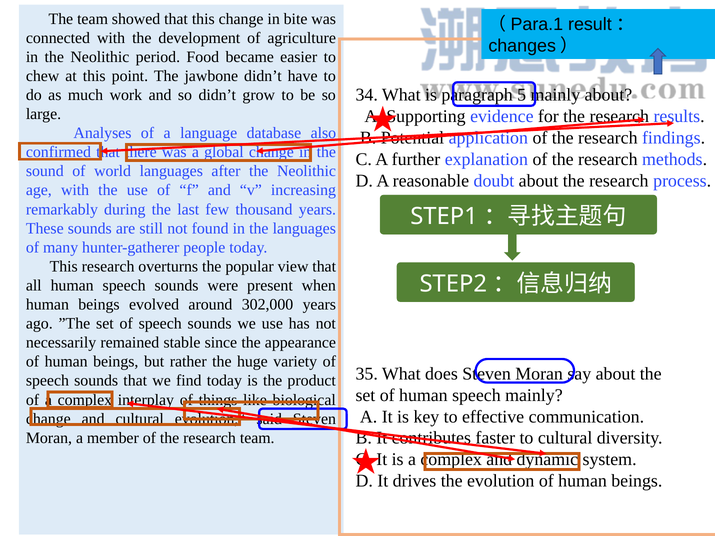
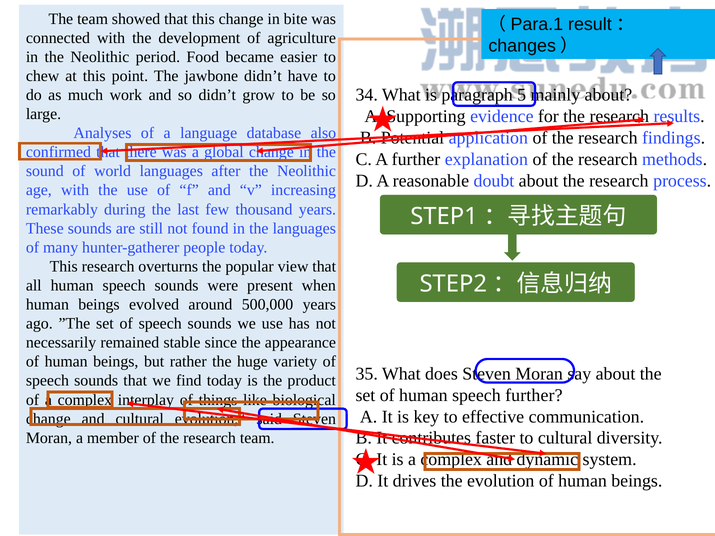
302,000: 302,000 -> 500,000
speech mainly: mainly -> further
